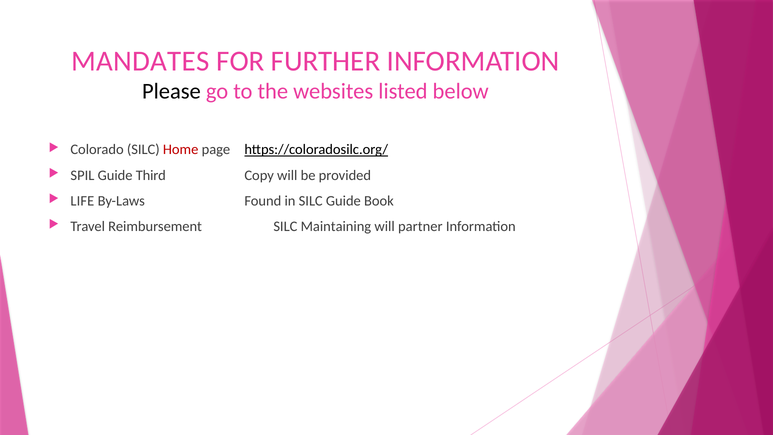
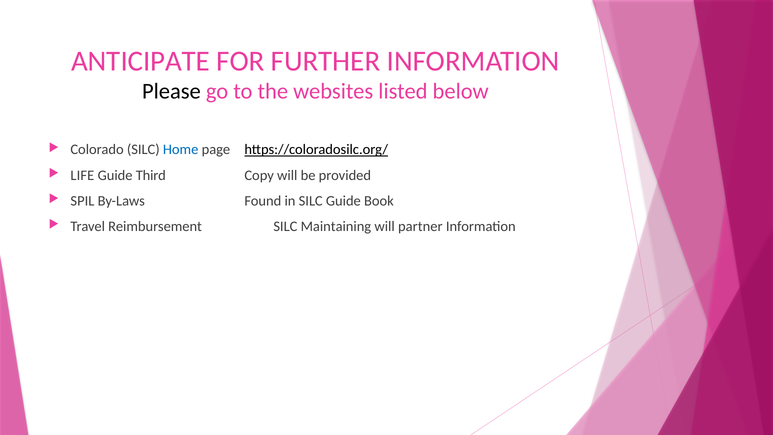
MANDATES: MANDATES -> ANTICIPATE
Home colour: red -> blue
SPIL: SPIL -> LIFE
LIFE: LIFE -> SPIL
